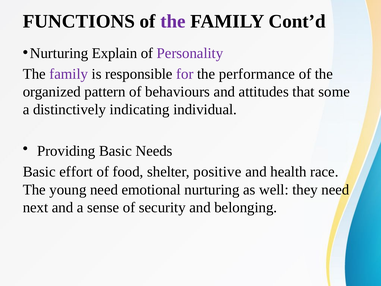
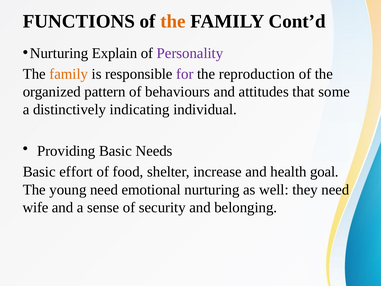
the at (173, 21) colour: purple -> orange
family at (69, 74) colour: purple -> orange
performance: performance -> reproduction
positive: positive -> increase
race: race -> goal
next: next -> wife
